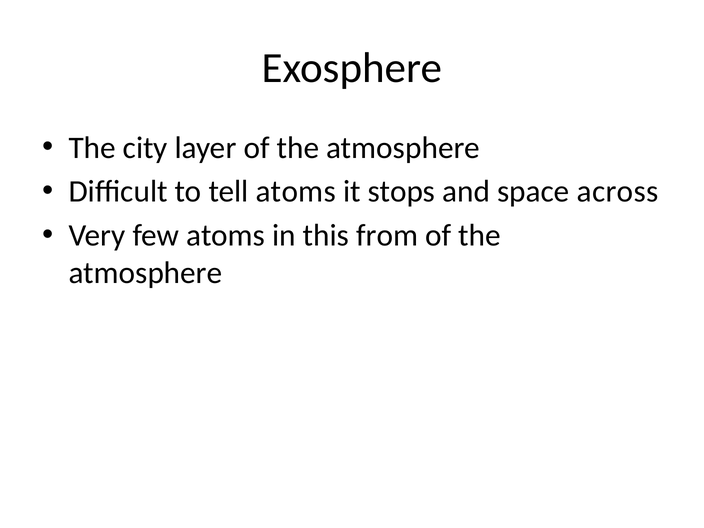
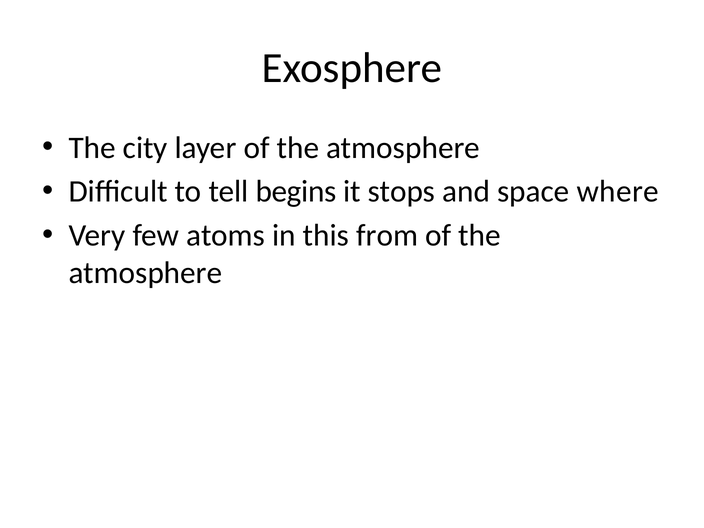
tell atoms: atoms -> begins
across: across -> where
